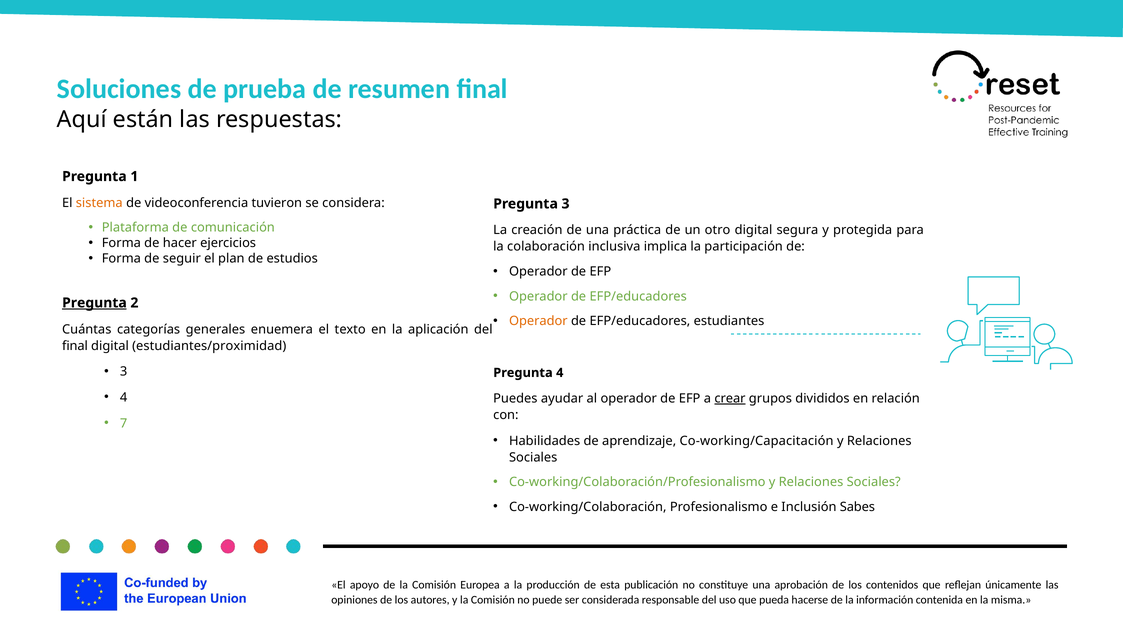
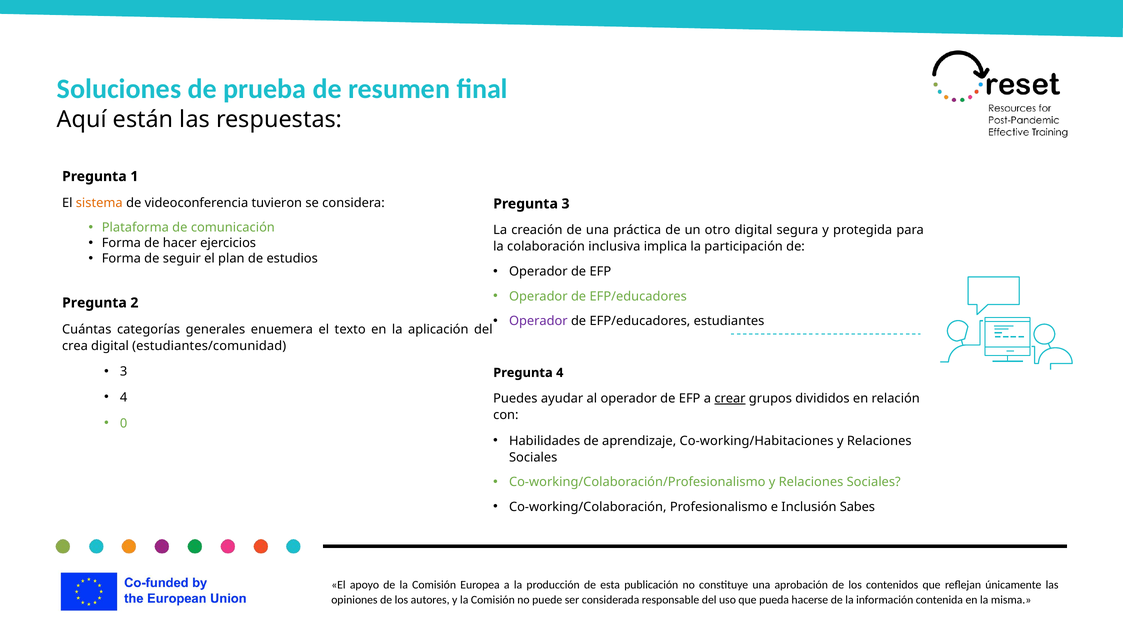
Pregunta at (94, 303) underline: present -> none
Operador at (538, 321) colour: orange -> purple
final at (75, 346): final -> crea
estudiantes/proximidad: estudiantes/proximidad -> estudiantes/comunidad
7: 7 -> 0
Co-working/Capacitación: Co-working/Capacitación -> Co-working/Habitaciones
